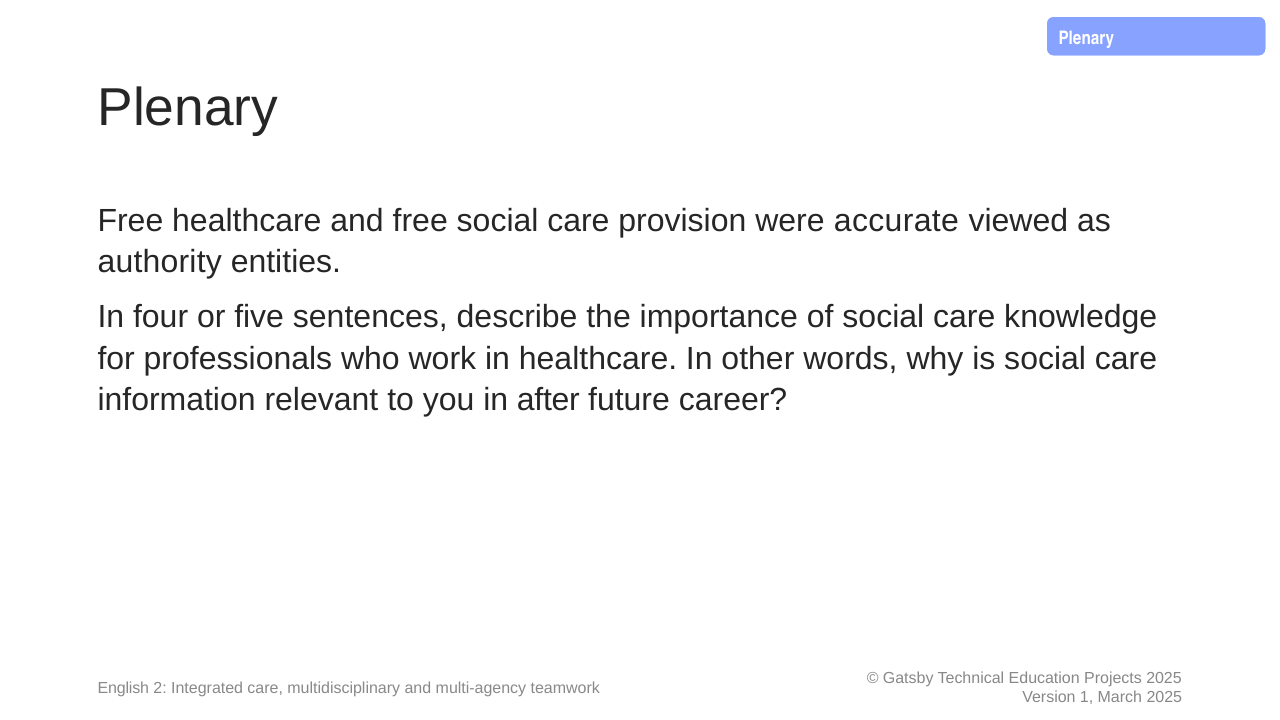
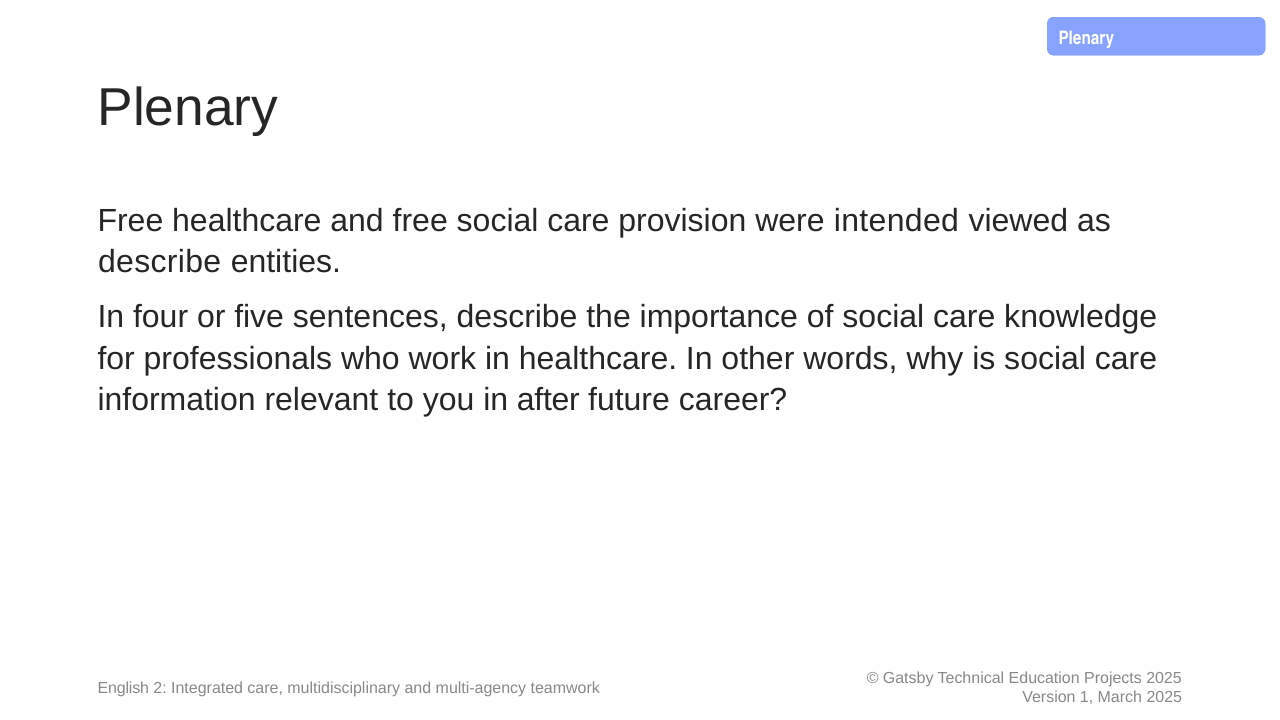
accurate: accurate -> intended
authority at (160, 262): authority -> describe
